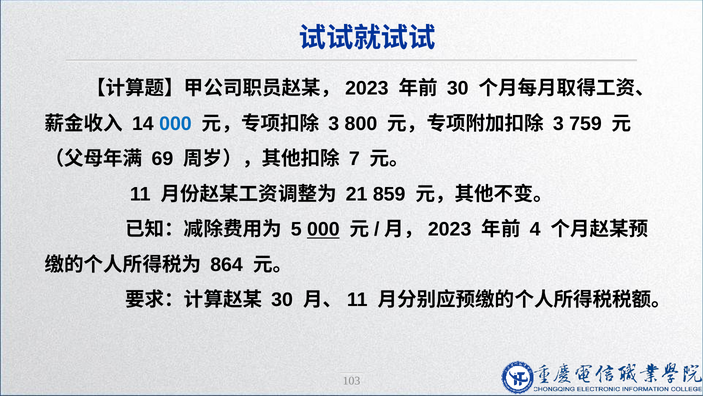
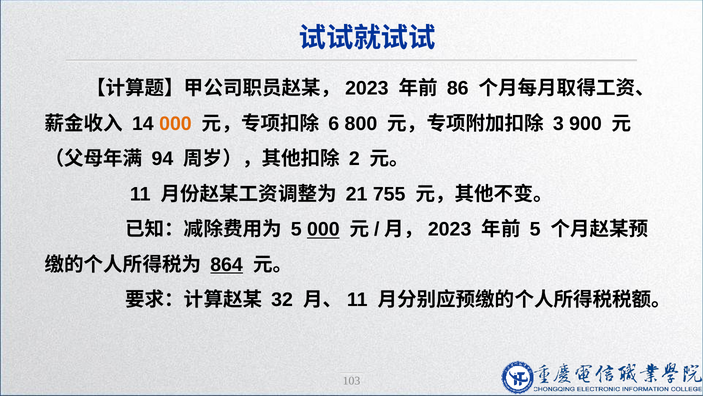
30 at (458, 88): 30 -> 86
000 at (175, 123) colour: blue -> orange
3 at (334, 123): 3 -> 6
759: 759 -> 900
69: 69 -> 94
7: 7 -> 2
859: 859 -> 755
4 at (535, 229): 4 -> 5
864 underline: none -> present
30 at (282, 300): 30 -> 32
